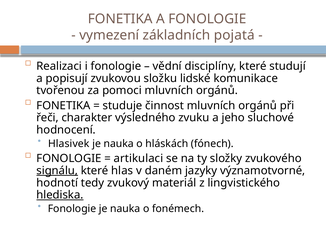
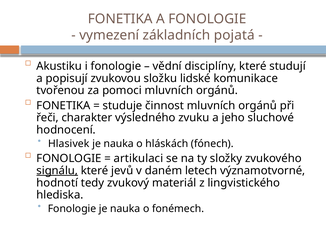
Realizaci: Realizaci -> Akustiku
hlas: hlas -> jevů
jazyky: jazyky -> letech
hlediska underline: present -> none
